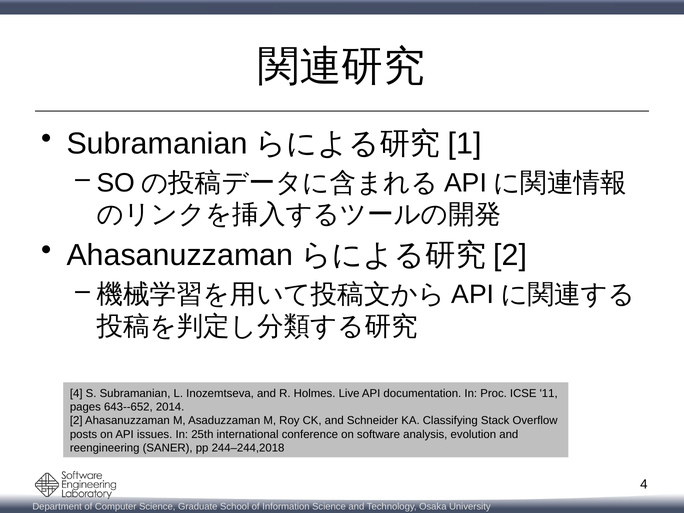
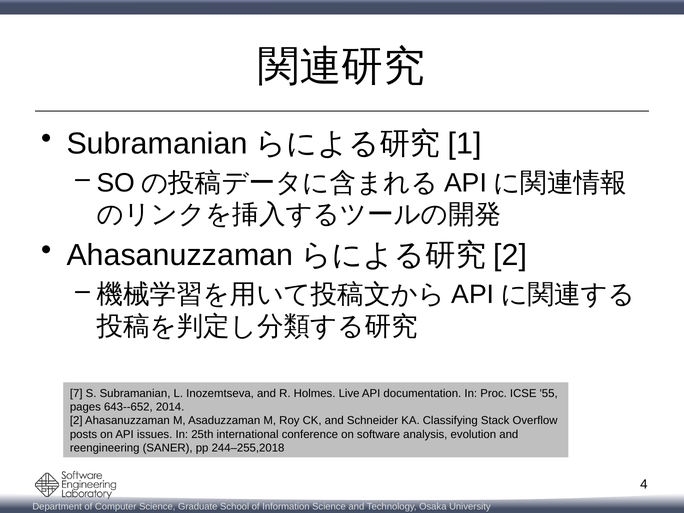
4 at (76, 393): 4 -> 7
11: 11 -> 55
244–244,2018: 244–244,2018 -> 244–255,2018
